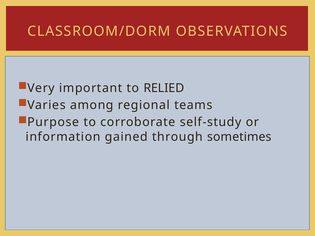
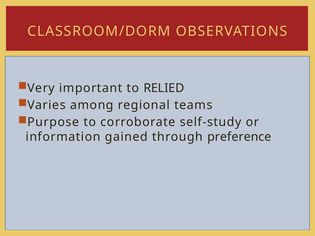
sometimes: sometimes -> preference
